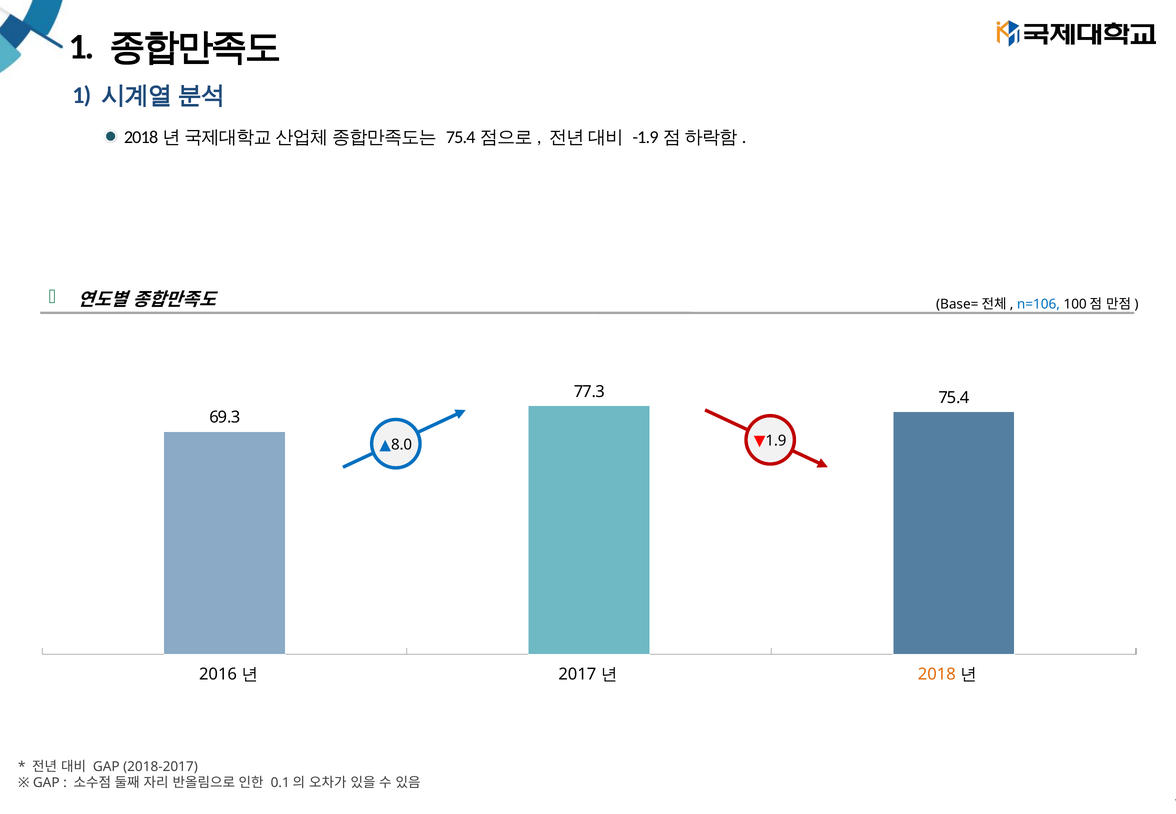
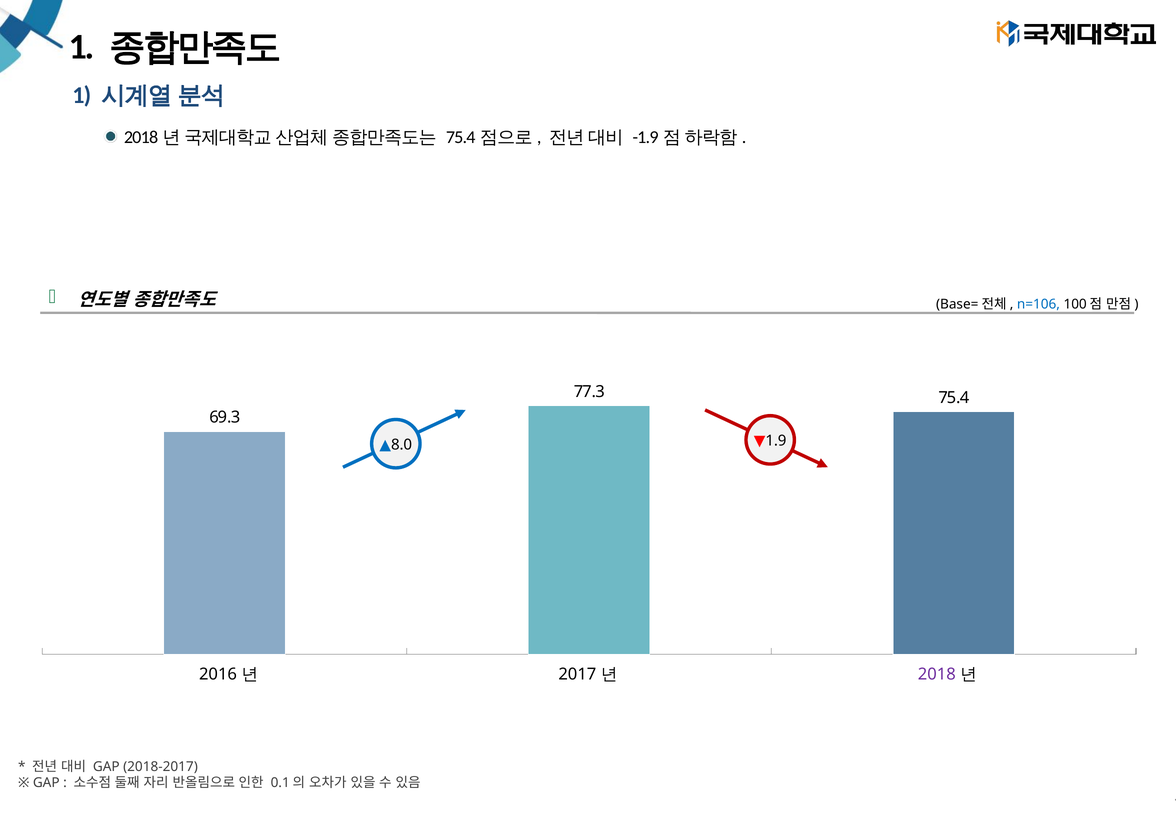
2018 colour: orange -> purple
